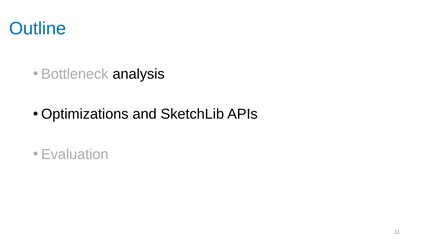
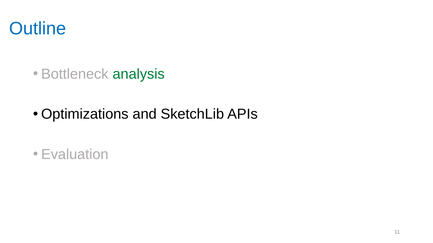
analysis colour: black -> green
